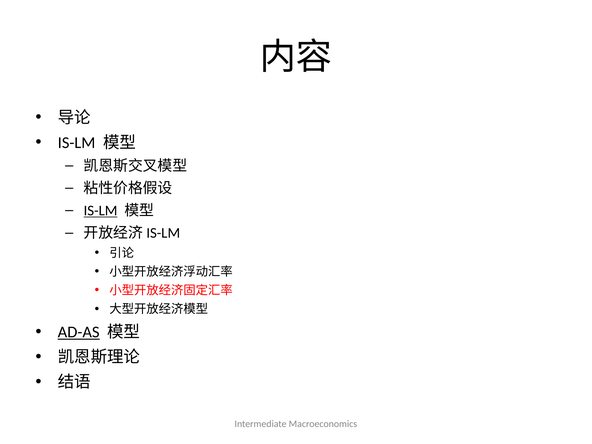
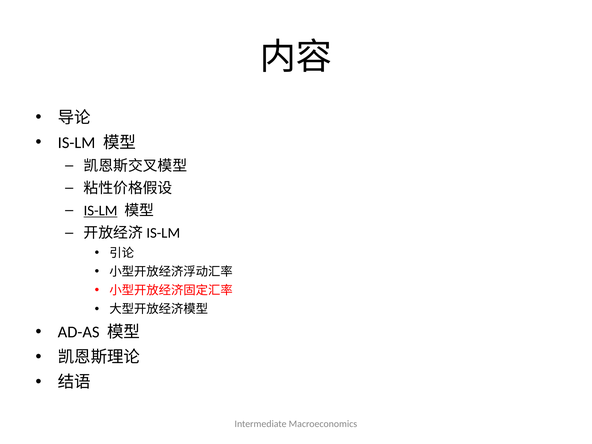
AD-AS underline: present -> none
